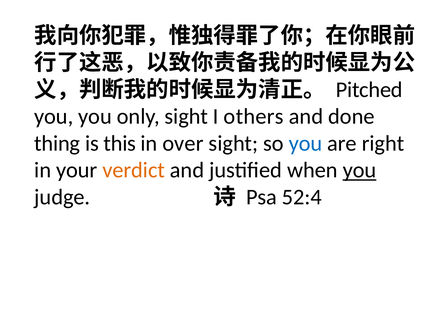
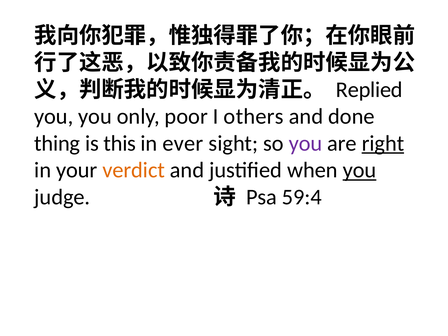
Pitched: Pitched -> Replied
only sight: sight -> poor
over: over -> ever
you at (306, 143) colour: blue -> purple
right underline: none -> present
52:4: 52:4 -> 59:4
